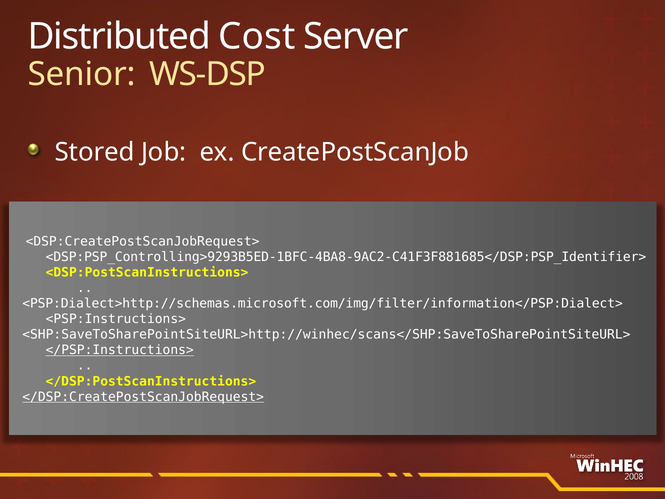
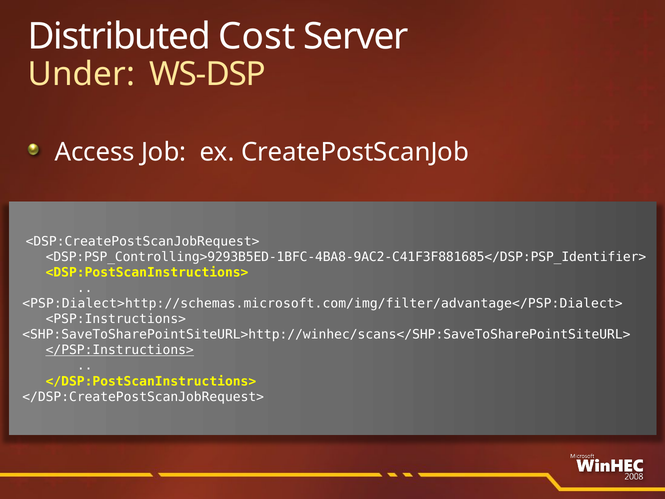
Senior: Senior -> Under
Stored: Stored -> Access
<PSP:Dialect>http://schemas.microsoft.com/img/filter/information</PSP:Dialect>: <PSP:Dialect>http://schemas.microsoft.com/img/filter/information</PSP:Dialect> -> <PSP:Dialect>http://schemas.microsoft.com/img/filter/advantage</PSP:Dialect>
</DSP:CreatePostScanJobRequest> underline: present -> none
